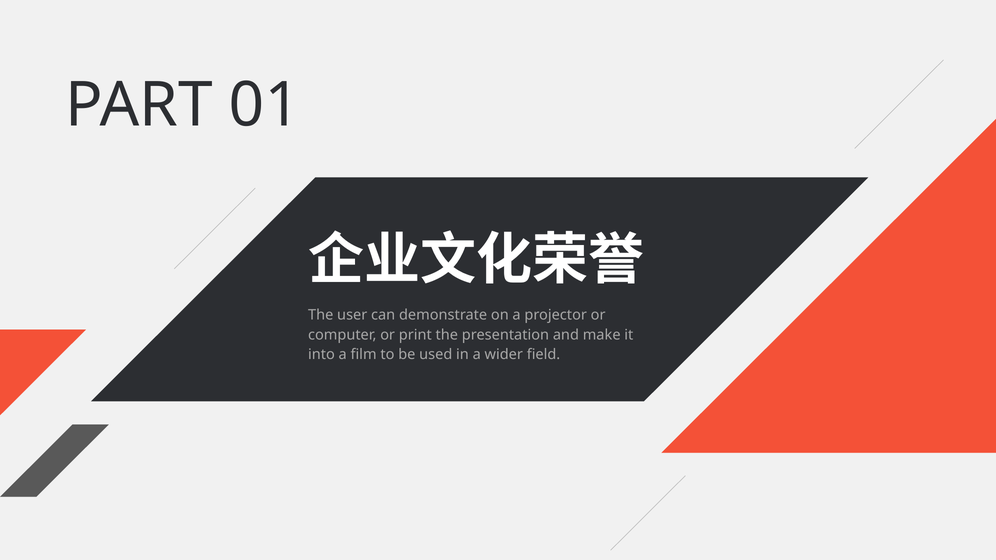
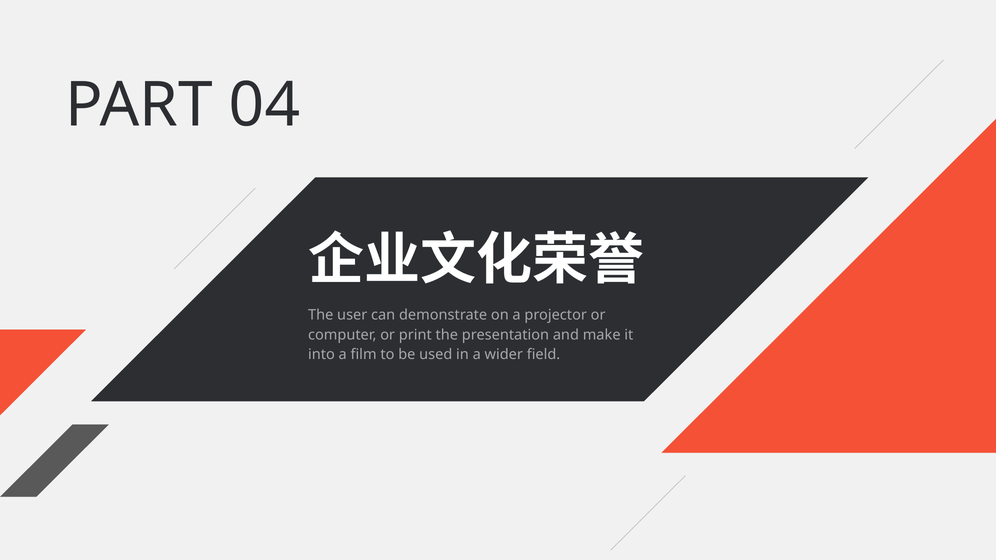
01: 01 -> 04
